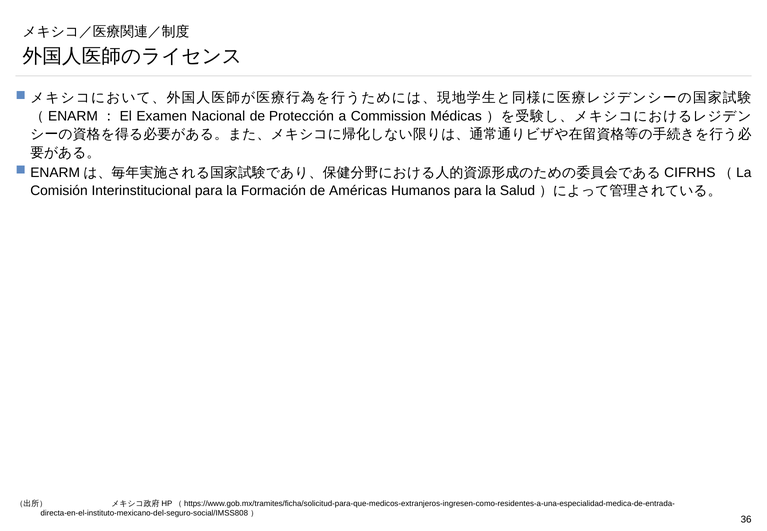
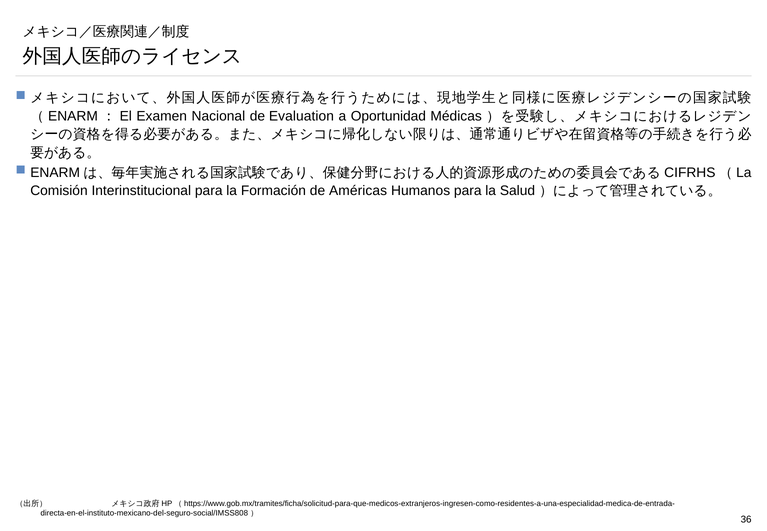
Protección: Protección -> Evaluation
Commission: Commission -> Oportunidad
